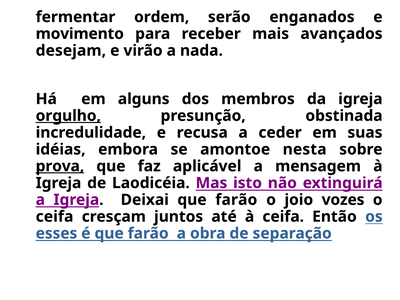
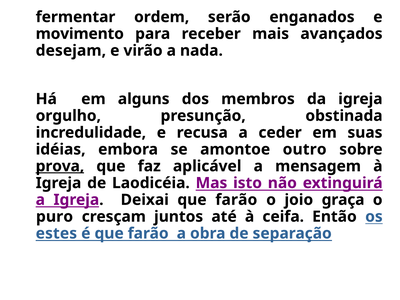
orgulho underline: present -> none
nesta: nesta -> outro
vozes: vozes -> graça
ceifa at (55, 217): ceifa -> puro
esses: esses -> estes
